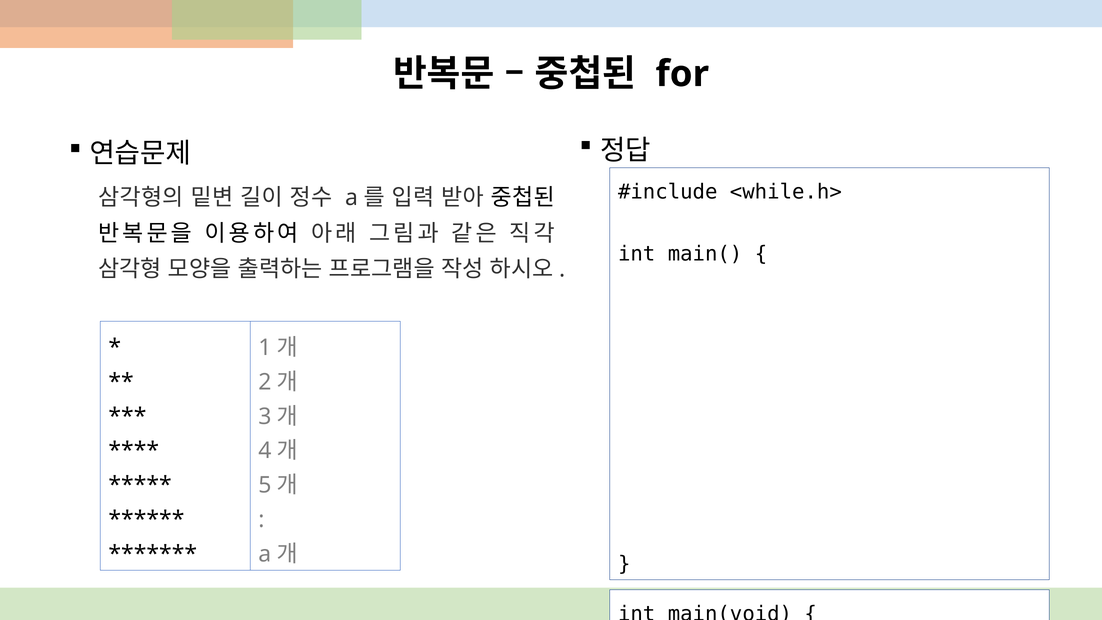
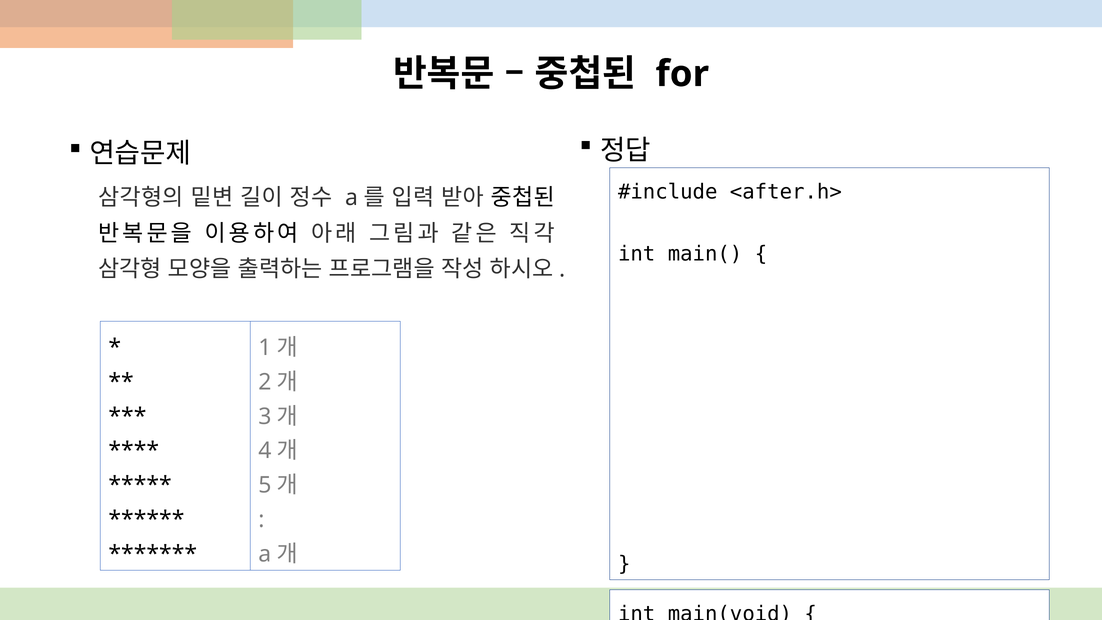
<while.h>: <while.h> -> <after.h>
